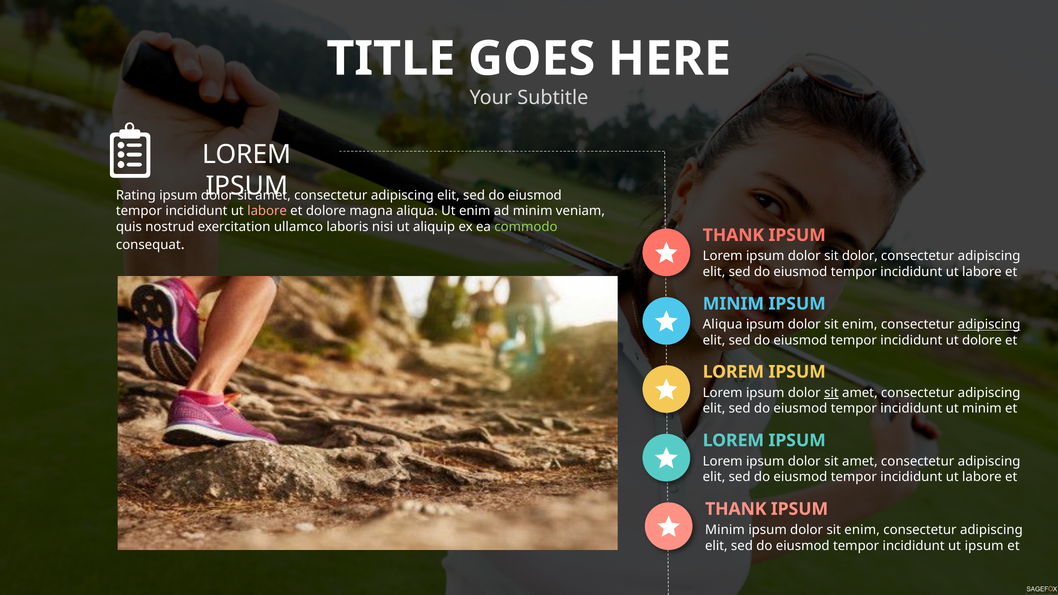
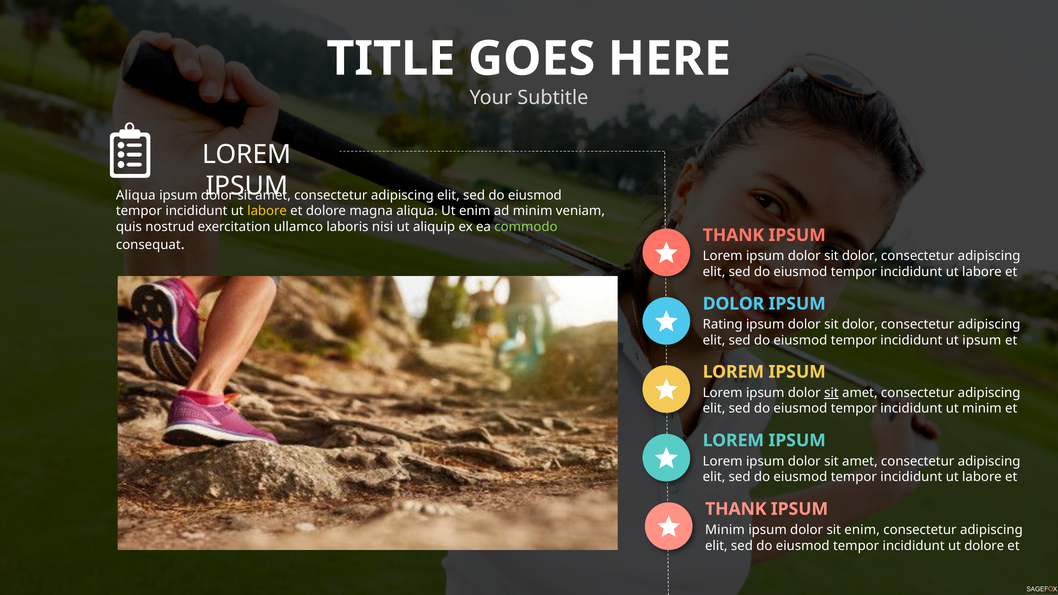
Rating at (136, 195): Rating -> Aliqua
labore at (267, 211) colour: pink -> yellow
MINIM at (733, 304): MINIM -> DOLOR
Aliqua at (723, 325): Aliqua -> Rating
enim at (860, 325): enim -> dolor
adipiscing at (989, 325) underline: present -> none
ut dolore: dolore -> ipsum
ut ipsum: ipsum -> dolore
